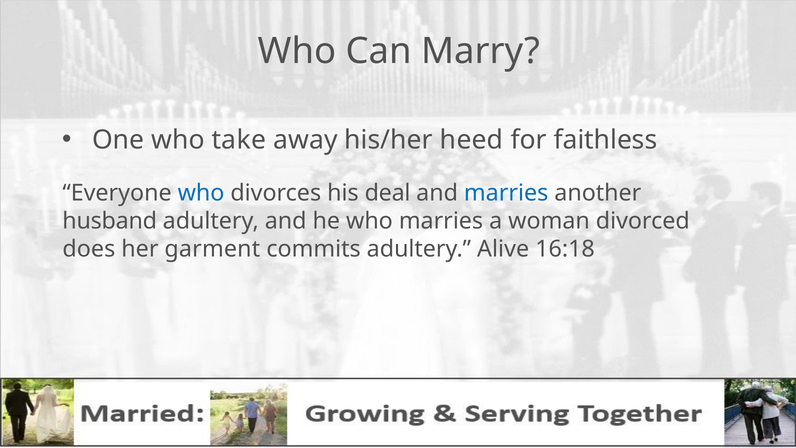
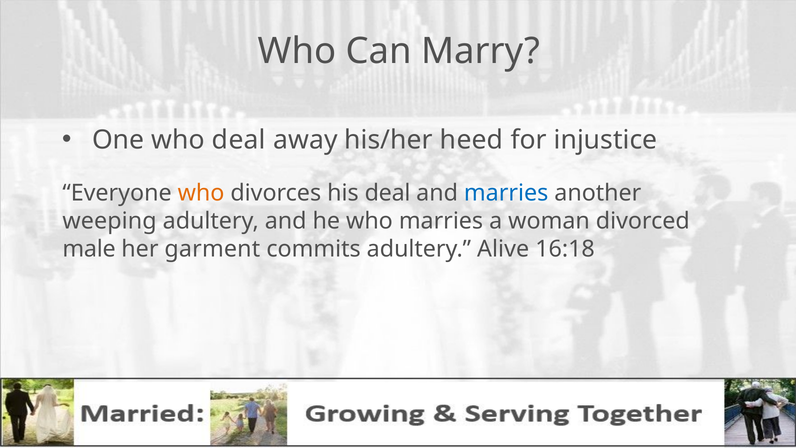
who take: take -> deal
faithless: faithless -> injustice
who at (201, 193) colour: blue -> orange
husband: husband -> weeping
does: does -> male
